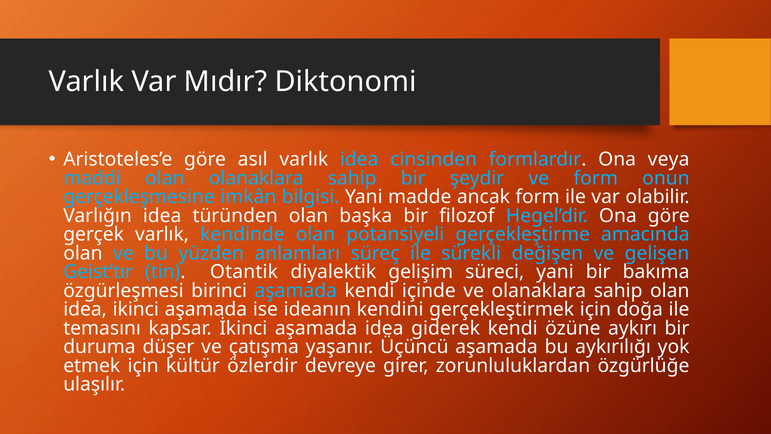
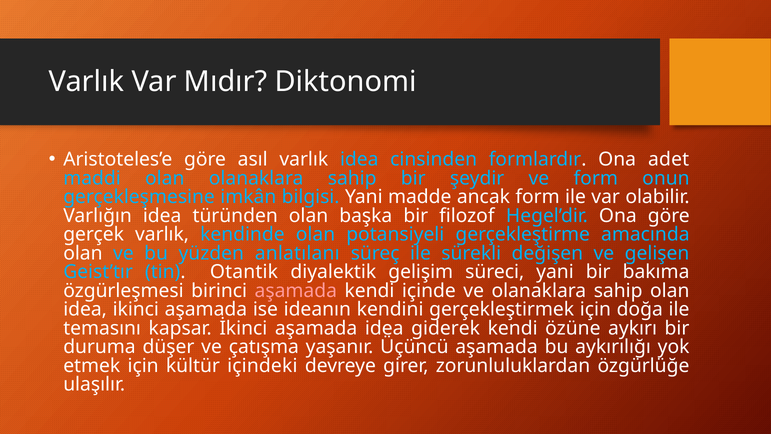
veya: veya -> adet
anlamları: anlamları -> anlatılanı
aşamada at (296, 290) colour: light blue -> pink
özlerdir: özlerdir -> içindeki
